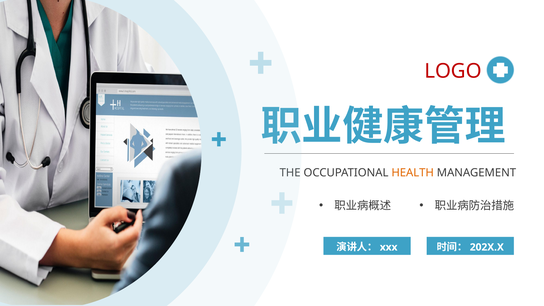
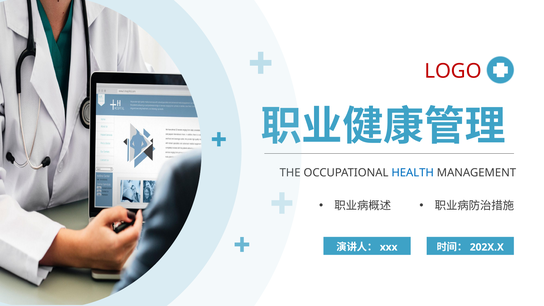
HEALTH colour: orange -> blue
